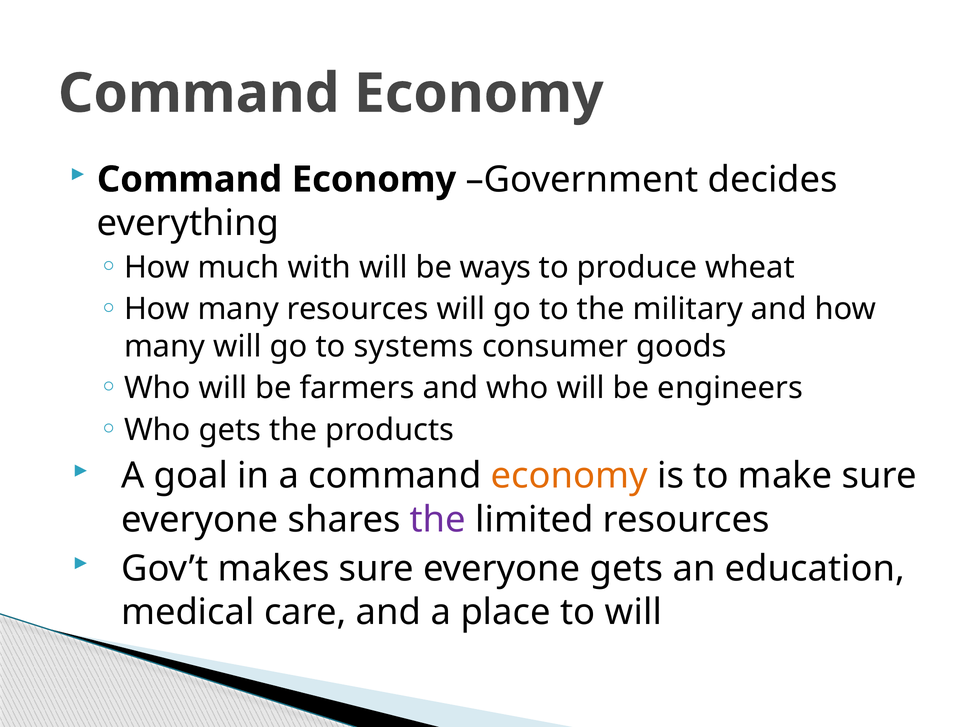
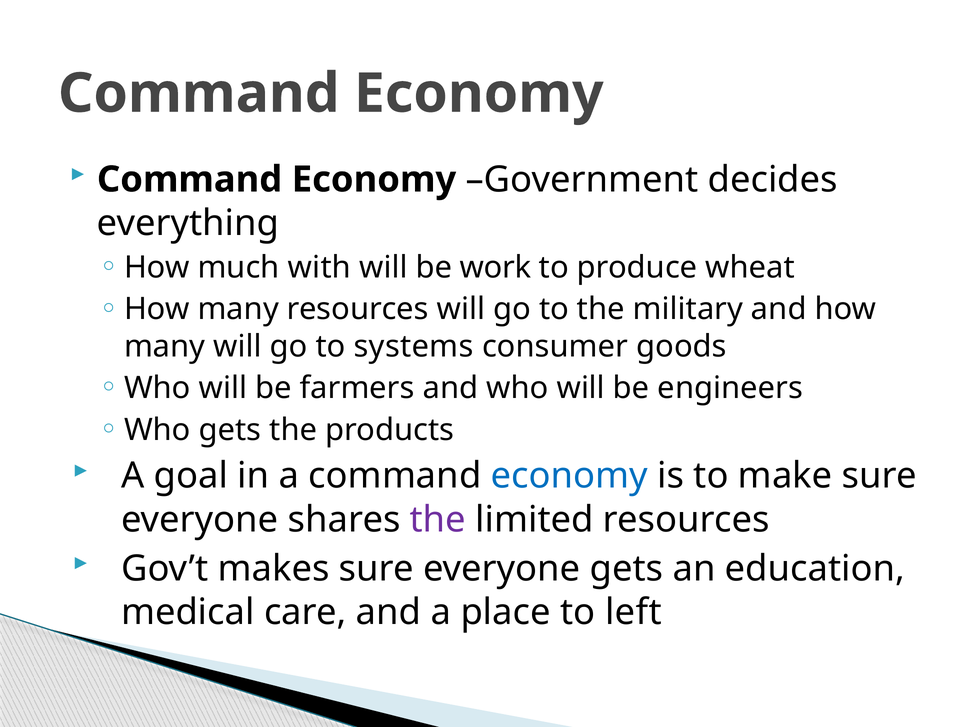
ways: ways -> work
economy at (569, 476) colour: orange -> blue
to will: will -> left
